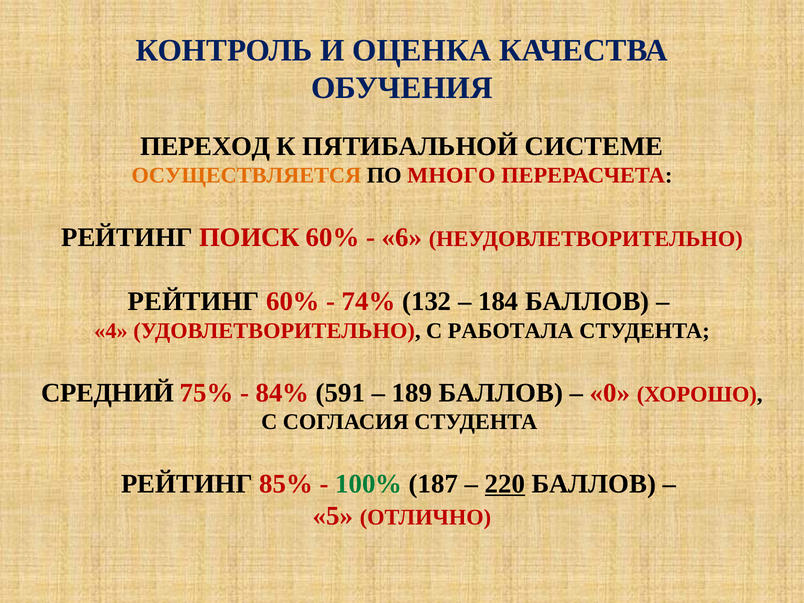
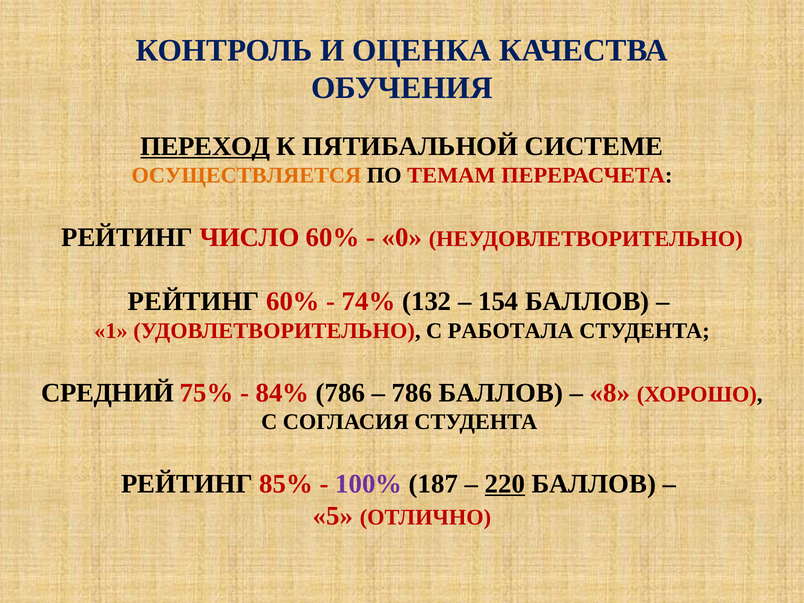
ПЕРЕХОД underline: none -> present
МНОГО: МНОГО -> ТЕМАМ
ПОИСК: ПОИСК -> ЧИСЛО
6: 6 -> 0
184: 184 -> 154
4: 4 -> 1
84% 591: 591 -> 786
189 at (412, 393): 189 -> 786
0: 0 -> 8
100% colour: green -> purple
